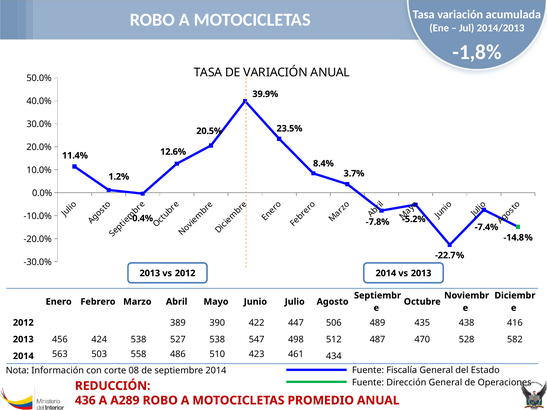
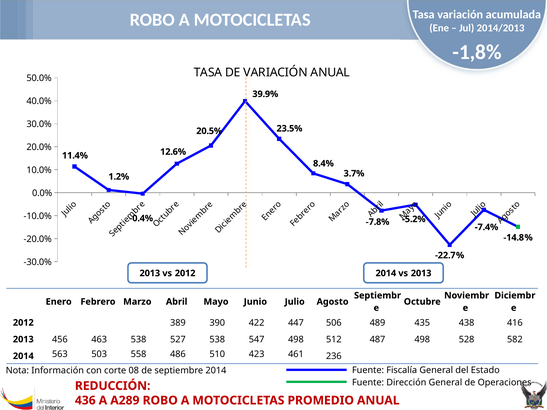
424: 424 -> 463
487 470: 470 -> 498
434: 434 -> 236
